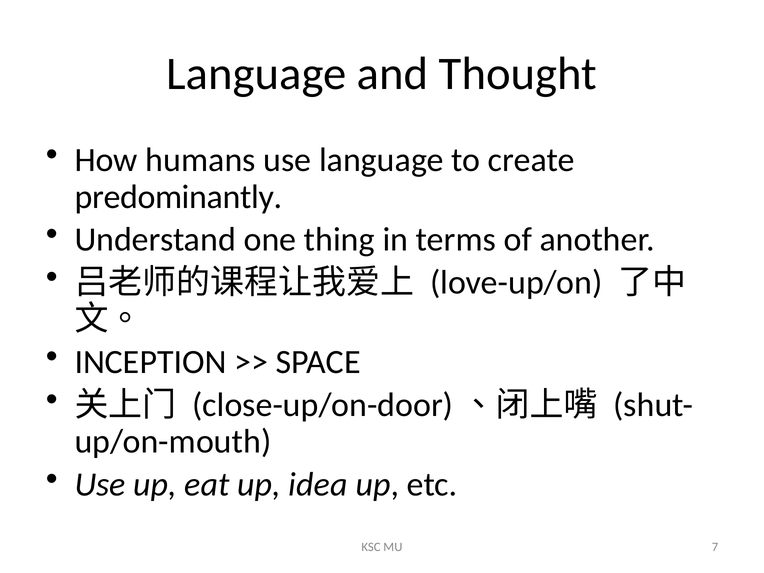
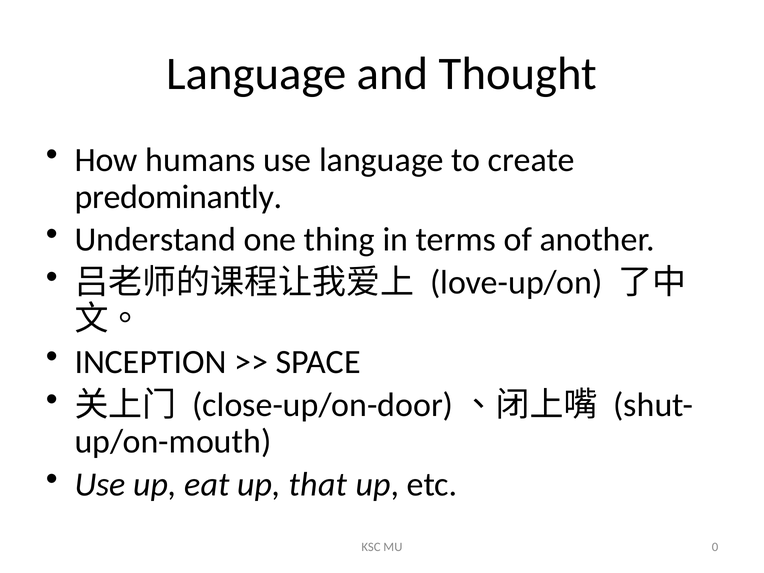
idea: idea -> that
7: 7 -> 0
